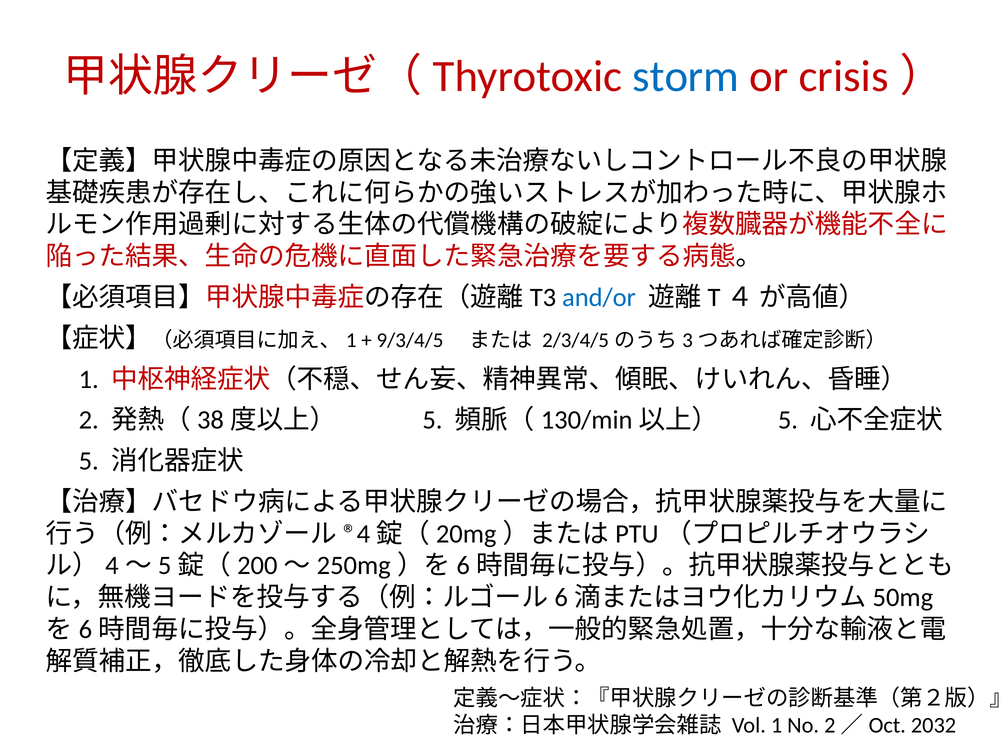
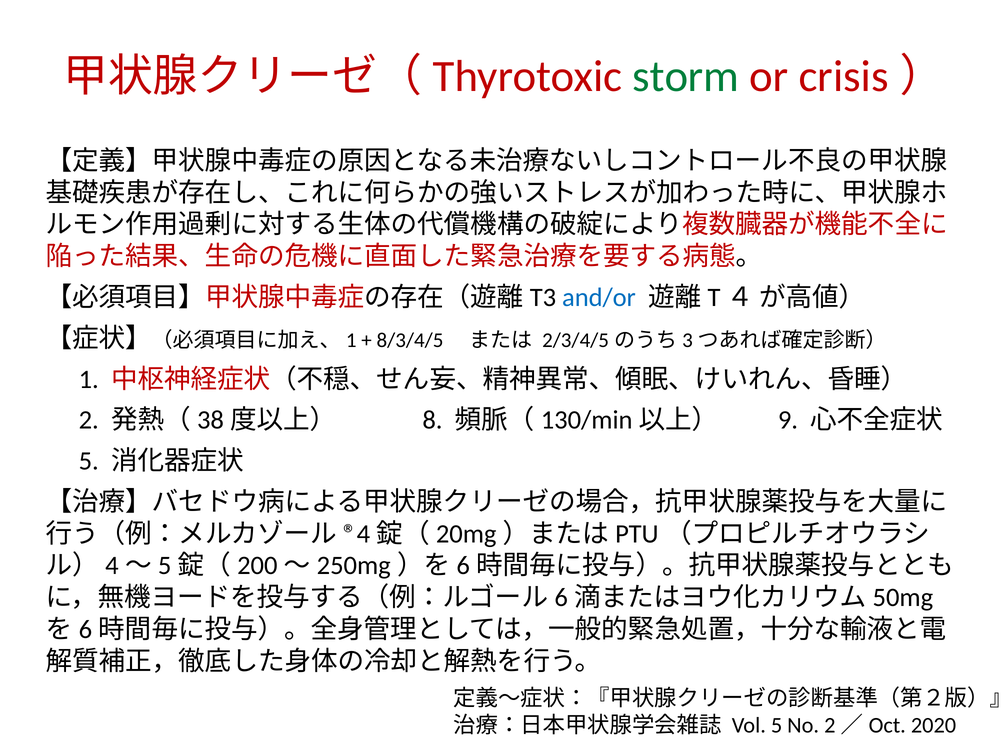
storm colour: blue -> green
9/3/4/5: 9/3/4/5 -> 8/3/4/5
5 at (432, 420): 5 -> 8
5 at (788, 420): 5 -> 9
Vol 1: 1 -> 5
2032: 2032 -> 2020
